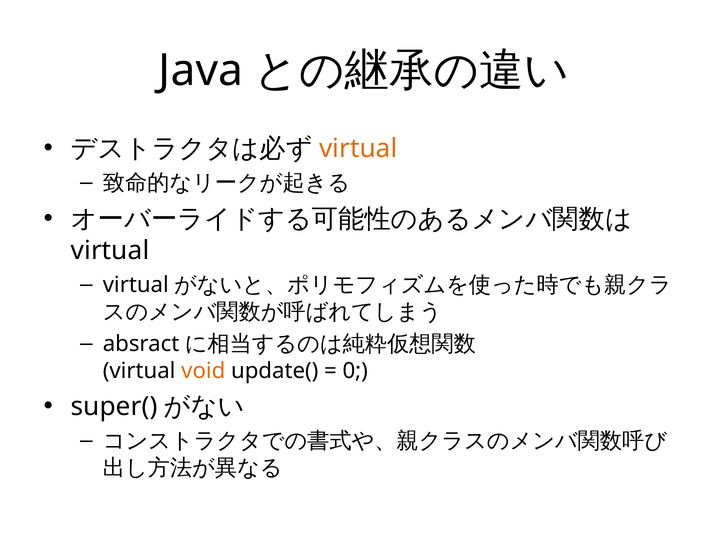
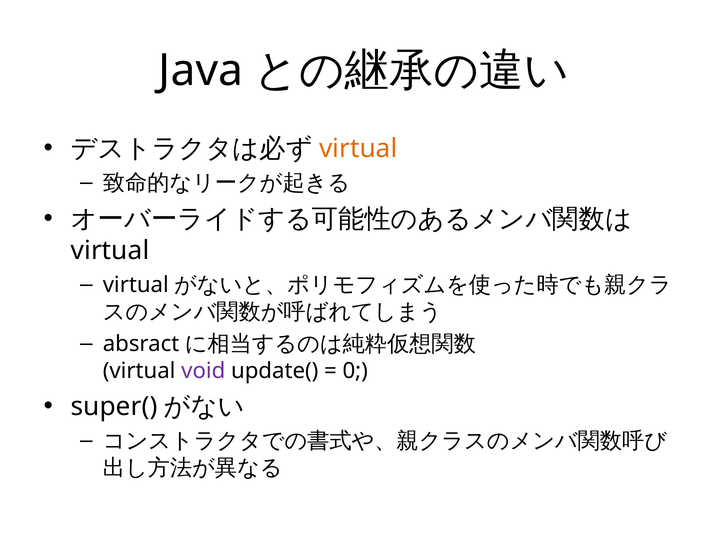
void colour: orange -> purple
